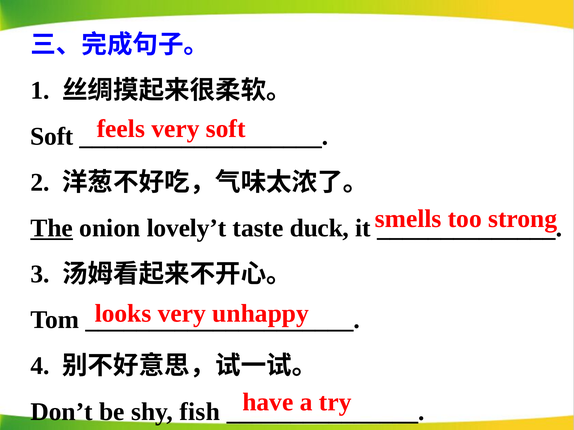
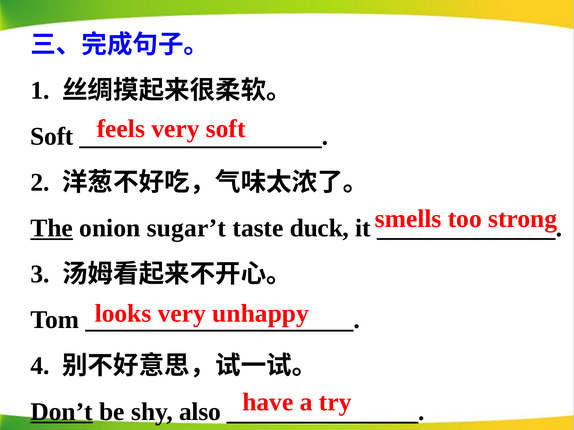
lovely’t: lovely’t -> sugar’t
Don’t underline: none -> present
fish: fish -> also
